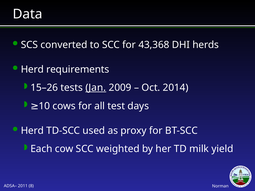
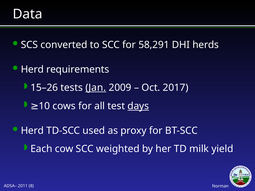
43,368: 43,368 -> 58,291
2014: 2014 -> 2017
days underline: none -> present
